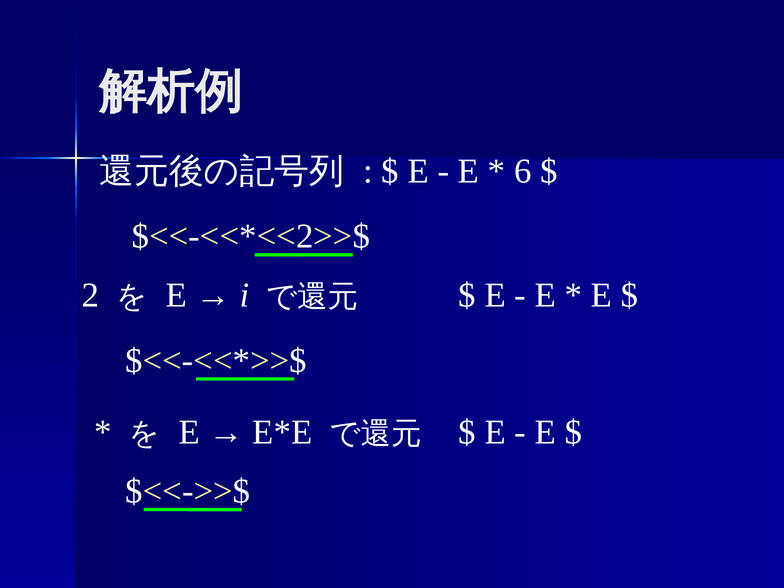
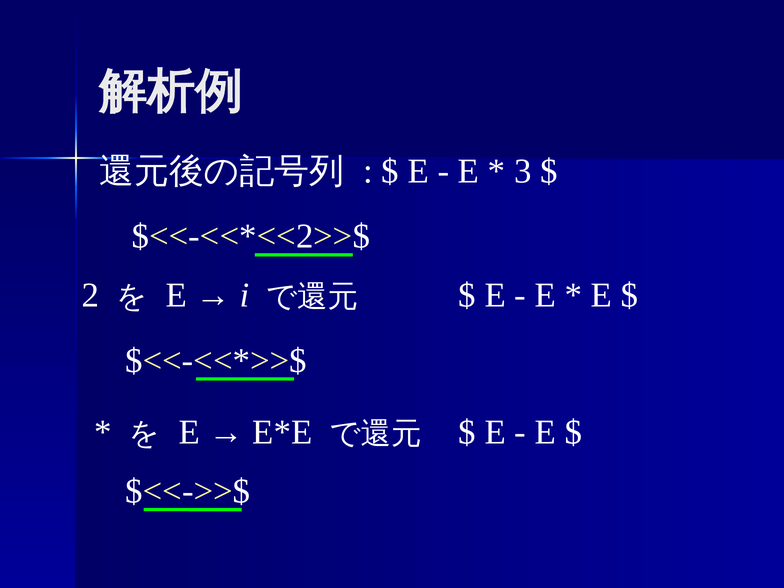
6: 6 -> 3
